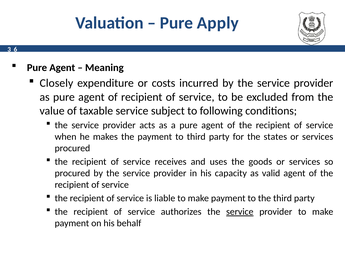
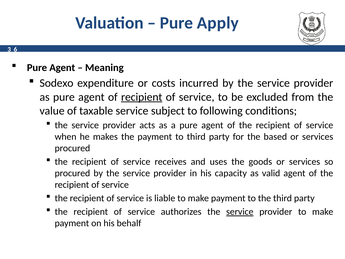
Closely: Closely -> Sodexo
recipient at (142, 97) underline: none -> present
states: states -> based
